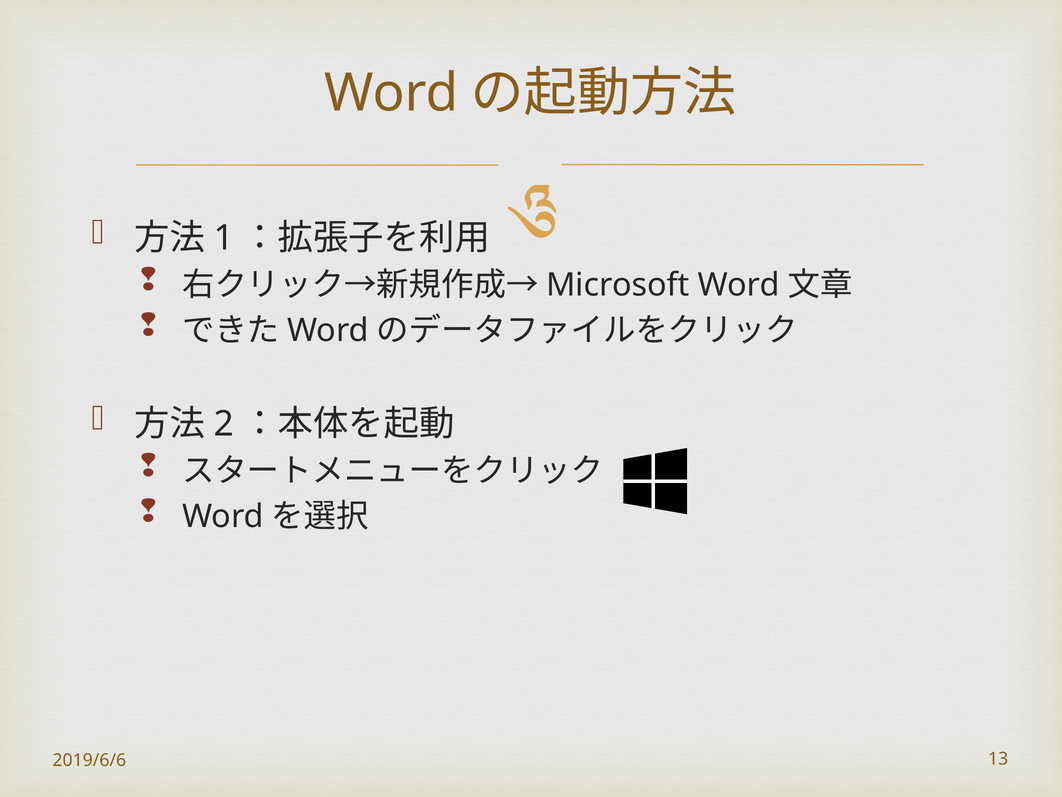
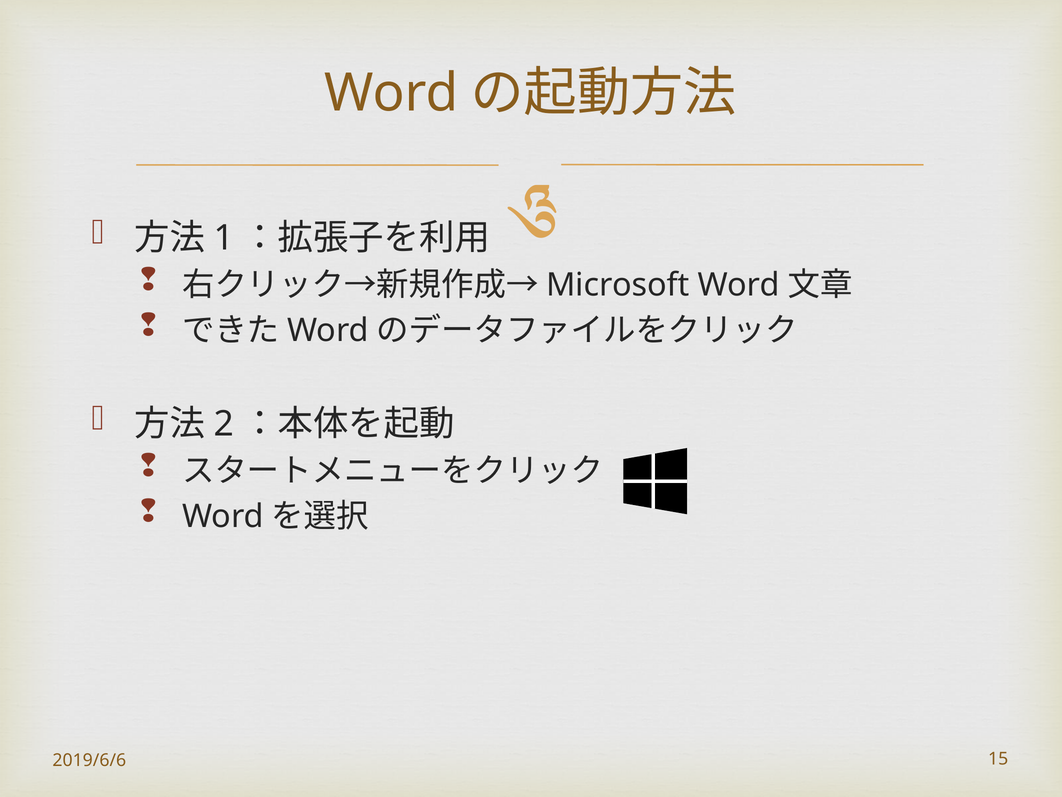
13: 13 -> 15
